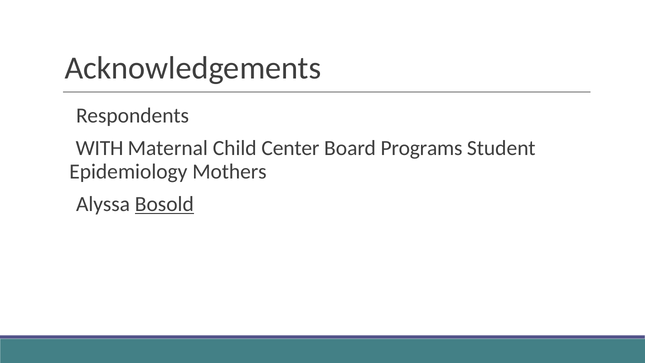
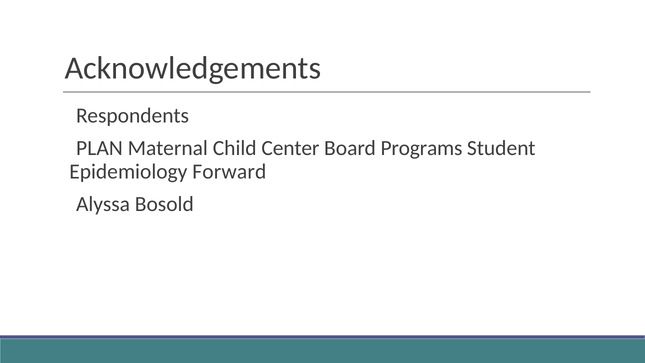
WITH: WITH -> PLAN
Mothers: Mothers -> Forward
Bosold underline: present -> none
